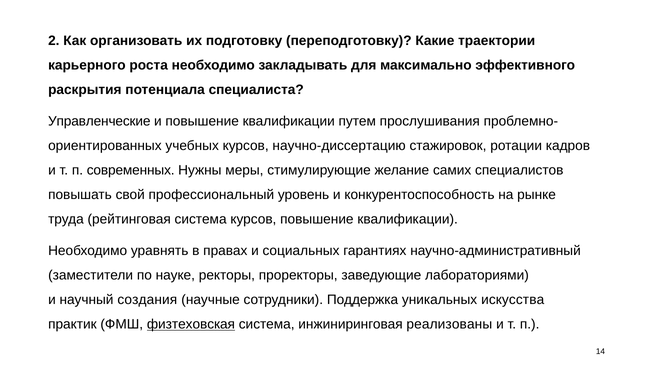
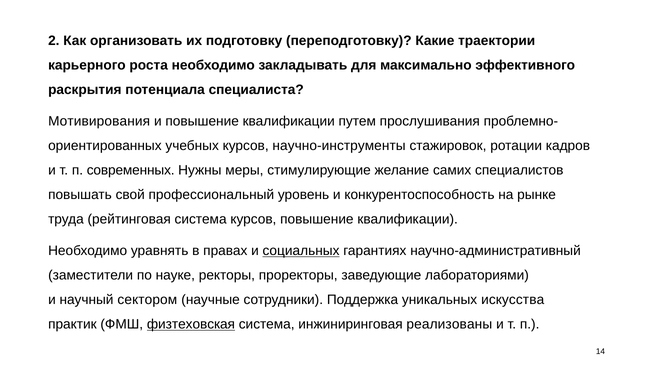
Управленческие: Управленческие -> Мотивирования
научно-диссертацию: научно-диссертацию -> научно-инструменты
социальных underline: none -> present
создания: создания -> сектором
